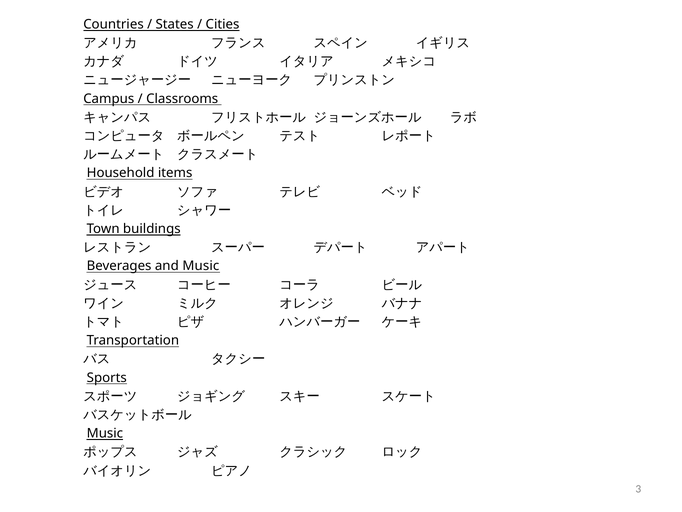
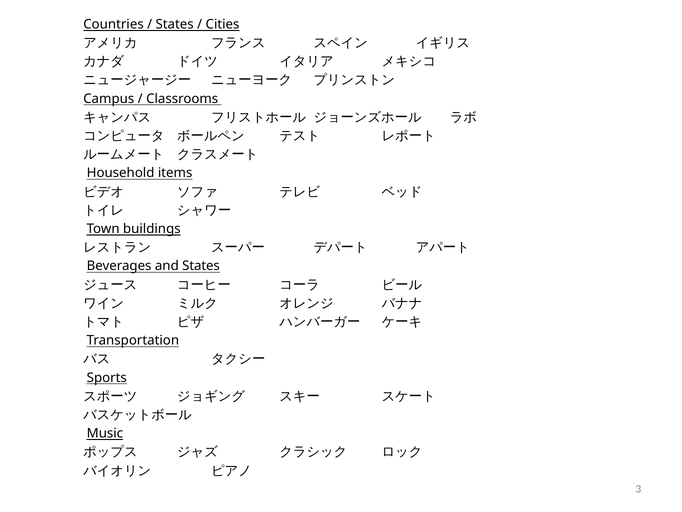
and Music: Music -> States
